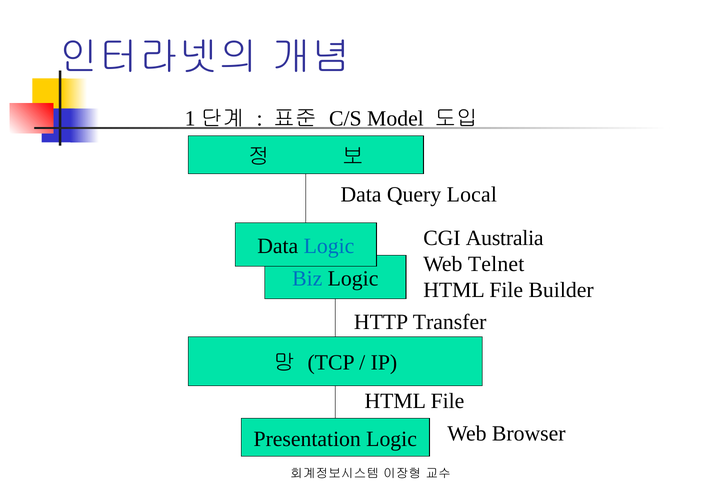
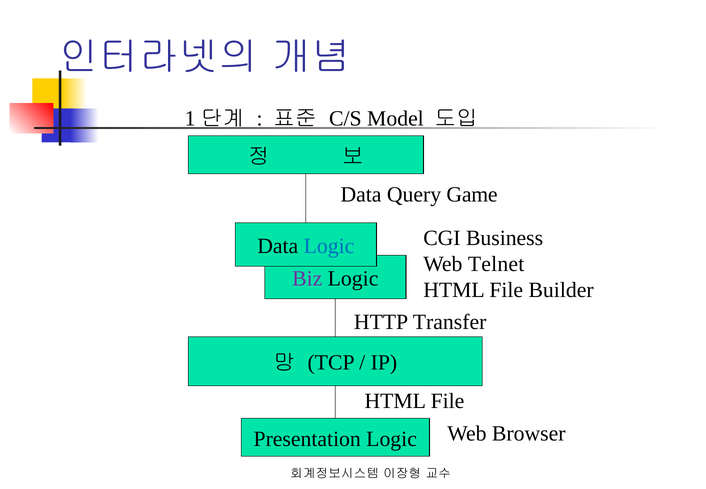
Local: Local -> Game
Australia: Australia -> Business
Biz colour: blue -> purple
